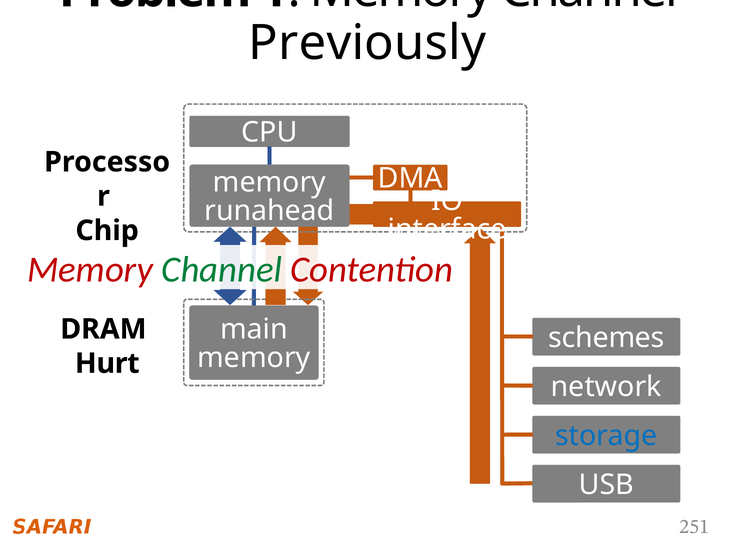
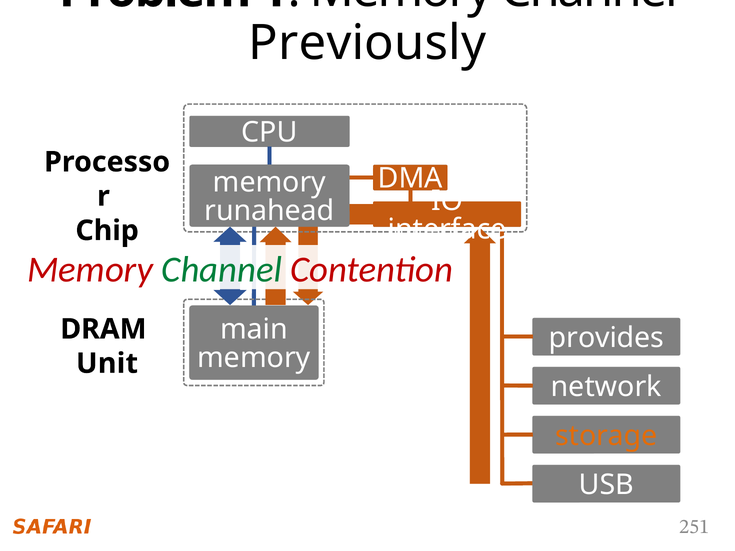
schemes: schemes -> provides
Hurt: Hurt -> Unit
storage colour: blue -> orange
